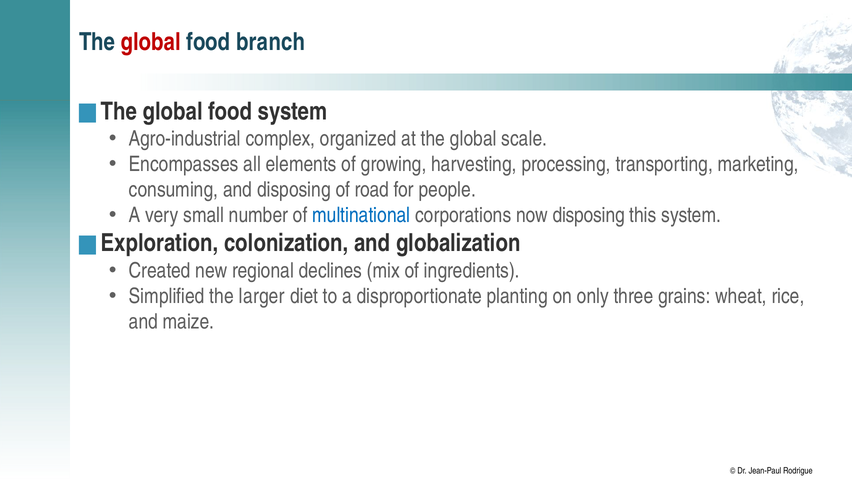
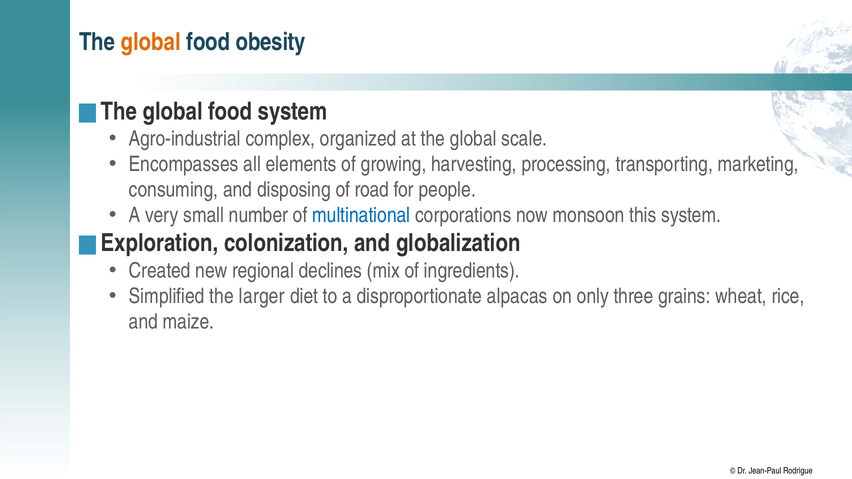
global at (151, 42) colour: red -> orange
branch: branch -> obesity
now disposing: disposing -> monsoon
planting: planting -> alpacas
